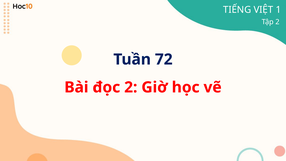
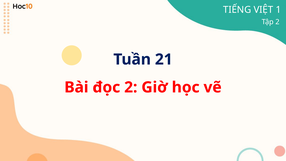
72: 72 -> 21
